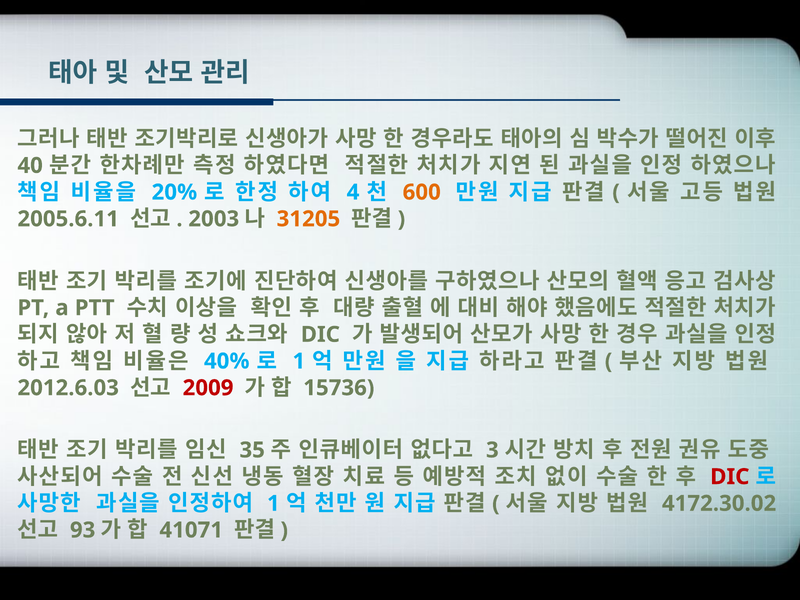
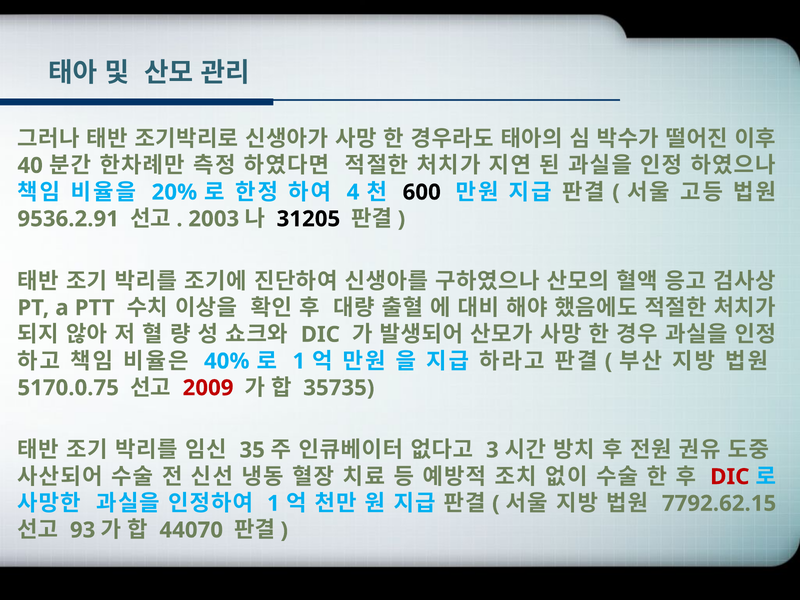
600 colour: orange -> black
2005.6.11: 2005.6.11 -> 9536.2.91
31205 colour: orange -> black
2012.6.03: 2012.6.03 -> 5170.0.75
15736: 15736 -> 35735
4172.30.02: 4172.30.02 -> 7792.62.15
41071: 41071 -> 44070
